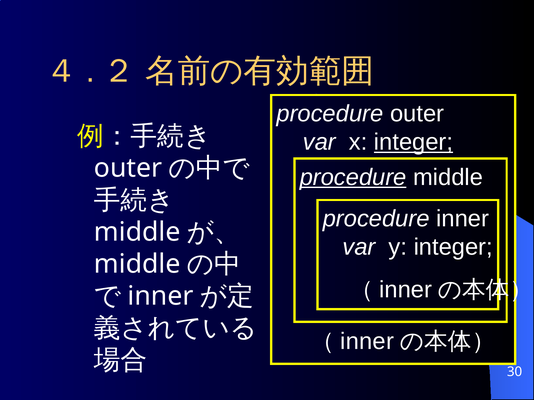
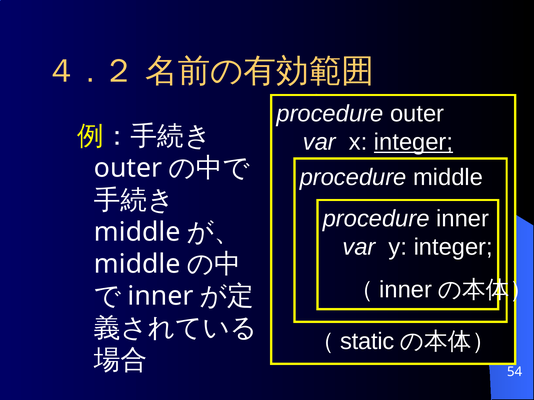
procedure at (353, 177) underline: present -> none
inner at (367, 342): inner -> static
30: 30 -> 54
